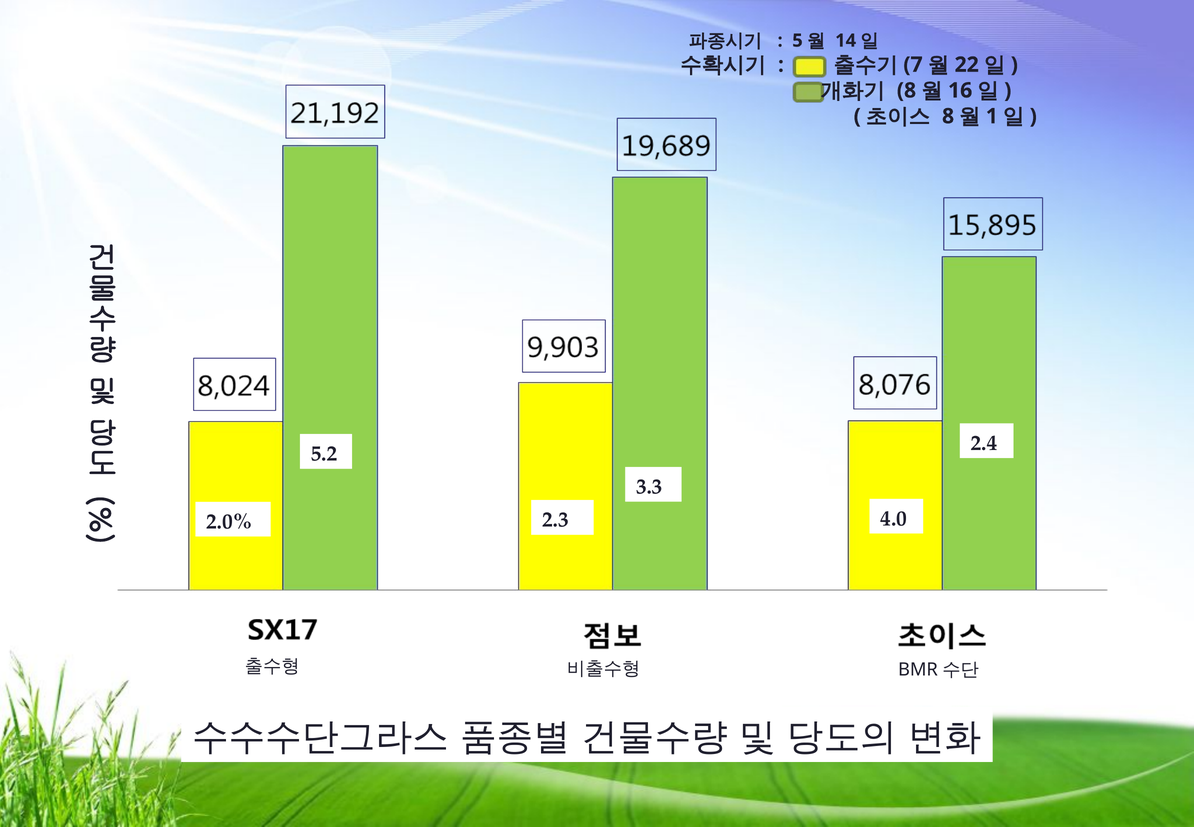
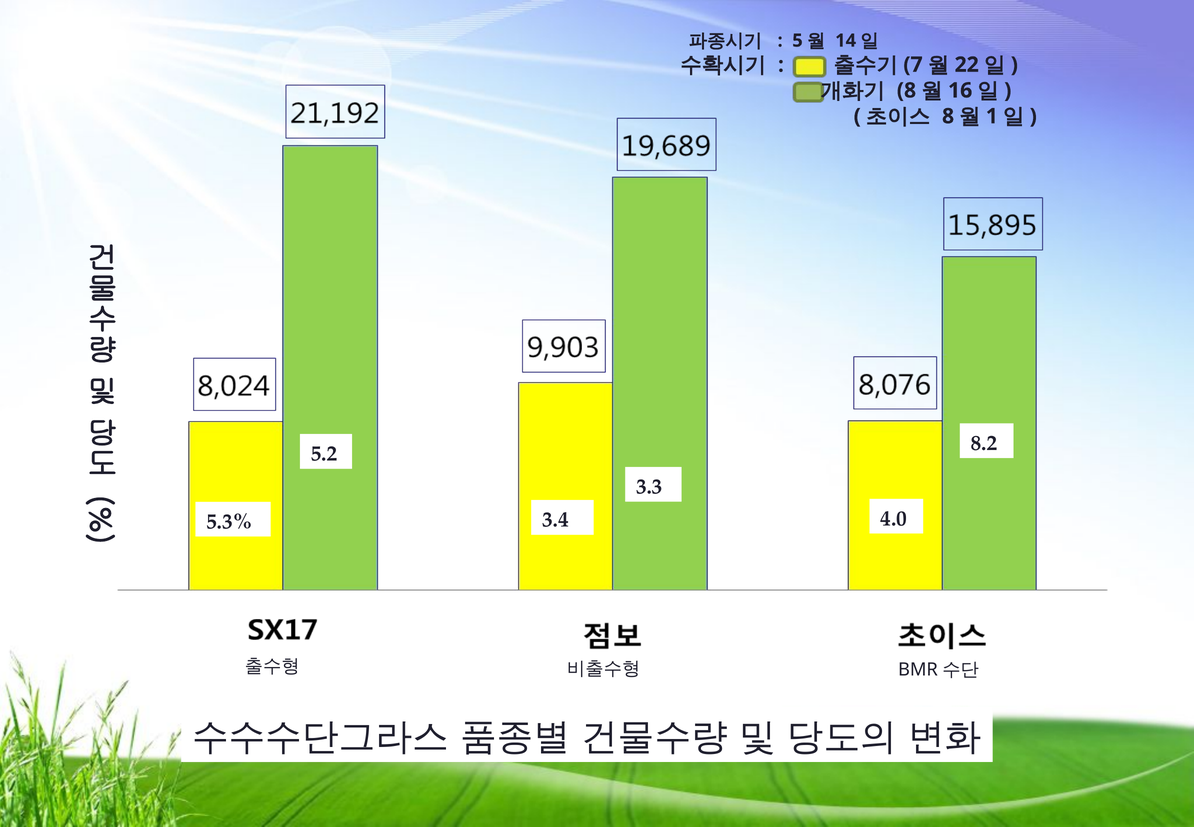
2.4: 2.4 -> 8.2
2.3: 2.3 -> 3.4
2.0%: 2.0% -> 5.3%
